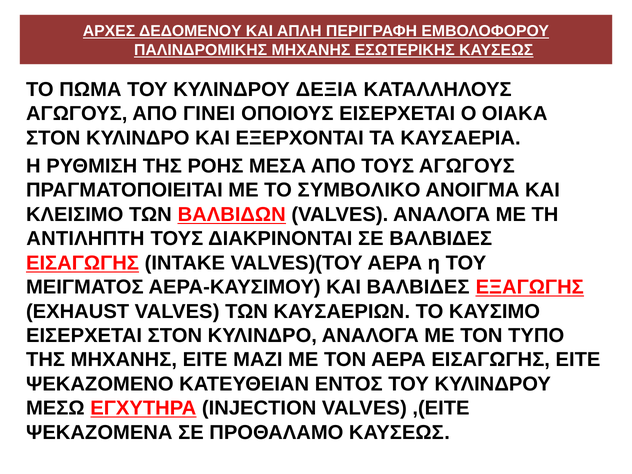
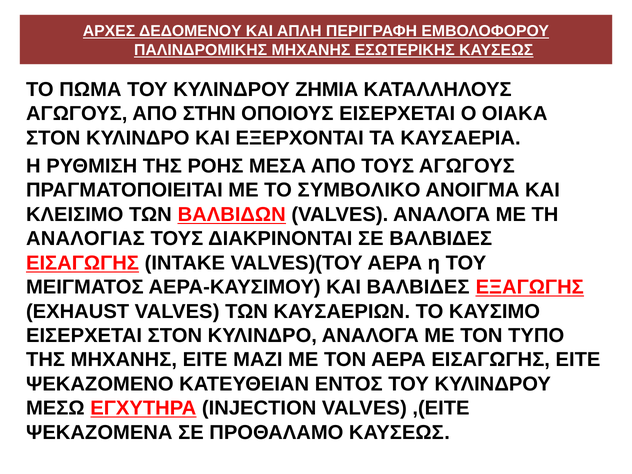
ΔΕΞΙΑ: ΔΕΞΙΑ -> ΖΗΜΙΑ
ΓΙΝΕΙ: ΓΙΝΕΙ -> ΣΤΗΝ
ΑΝΤΙΛΗΠΤΗ: ΑΝΤΙΛΗΠΤΗ -> ΑΝΑΛΟΓΙΑΣ
